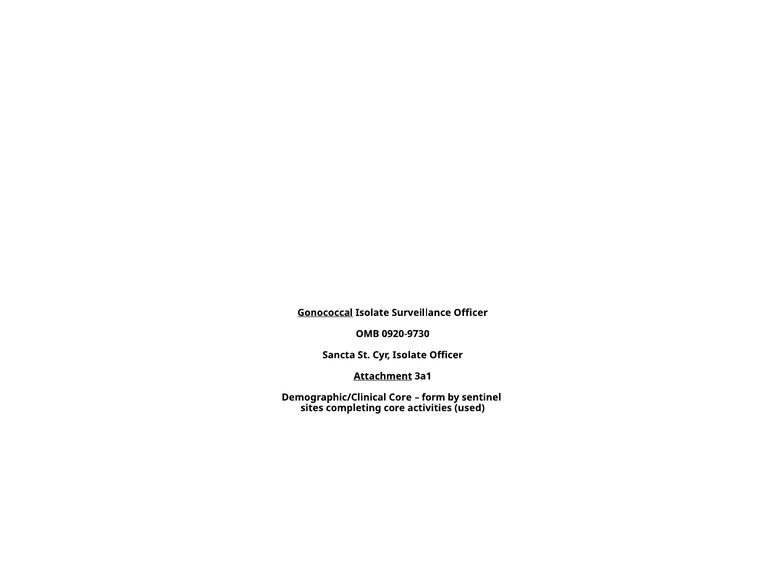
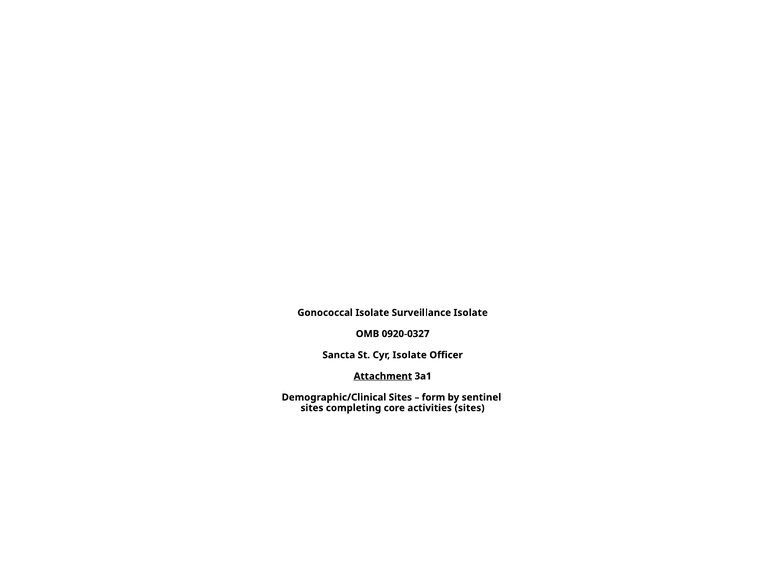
Gonococcal underline: present -> none
Surveillance Officer: Officer -> Isolate
0920-9730: 0920-9730 -> 0920-0327
Demographic/Clinical Core: Core -> Sites
activities used: used -> sites
